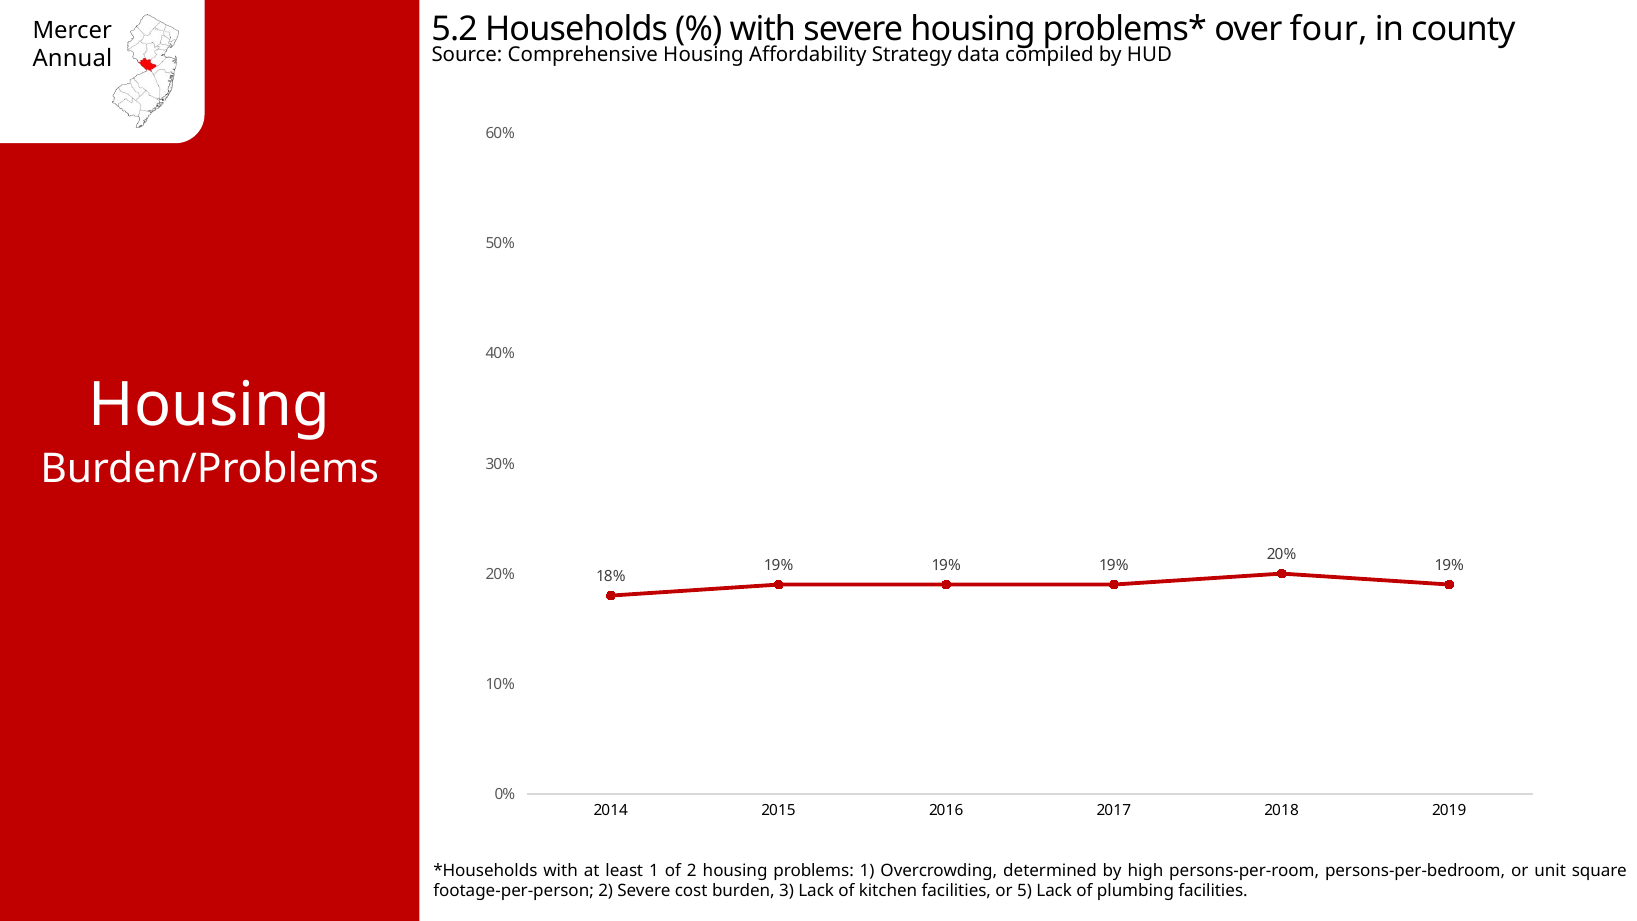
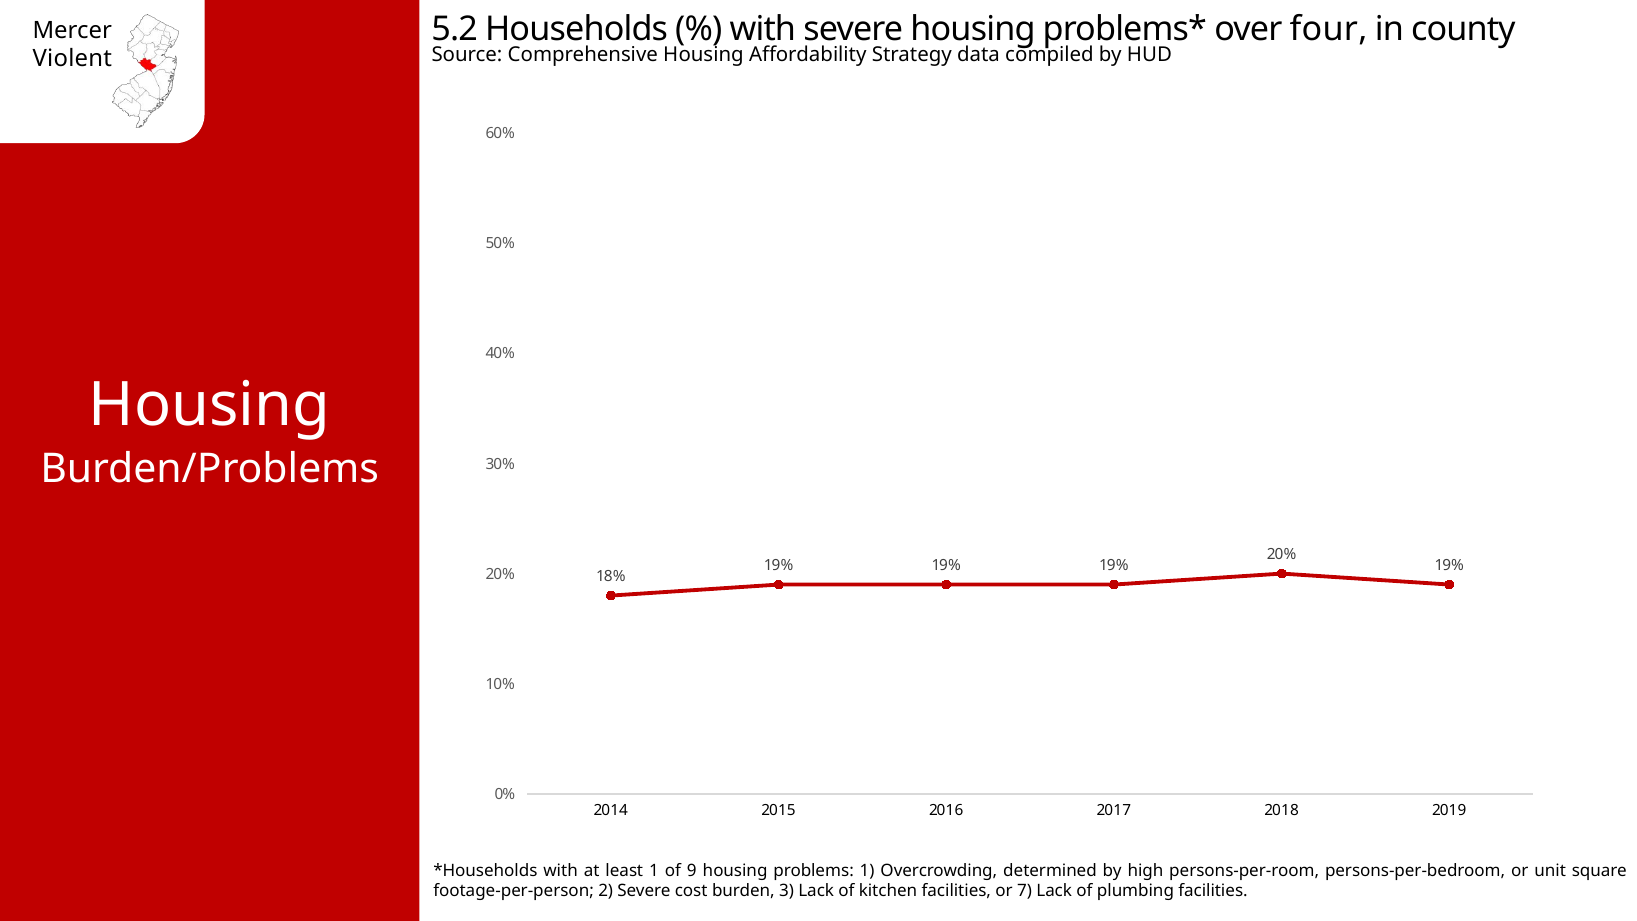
Annual: Annual -> Violent
of 2: 2 -> 9
5: 5 -> 7
